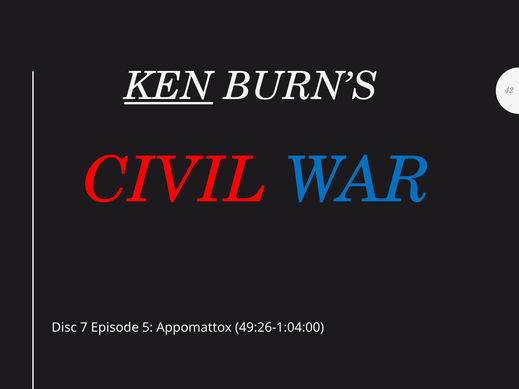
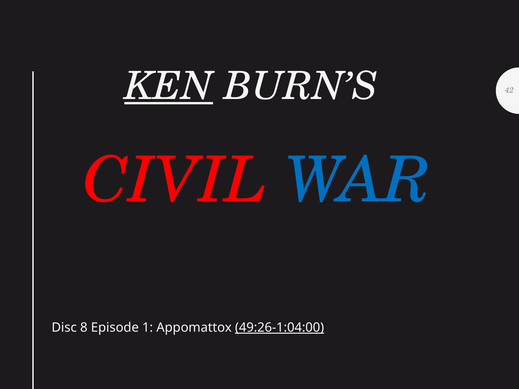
7: 7 -> 8
5: 5 -> 1
49:26-1:04:00 underline: none -> present
